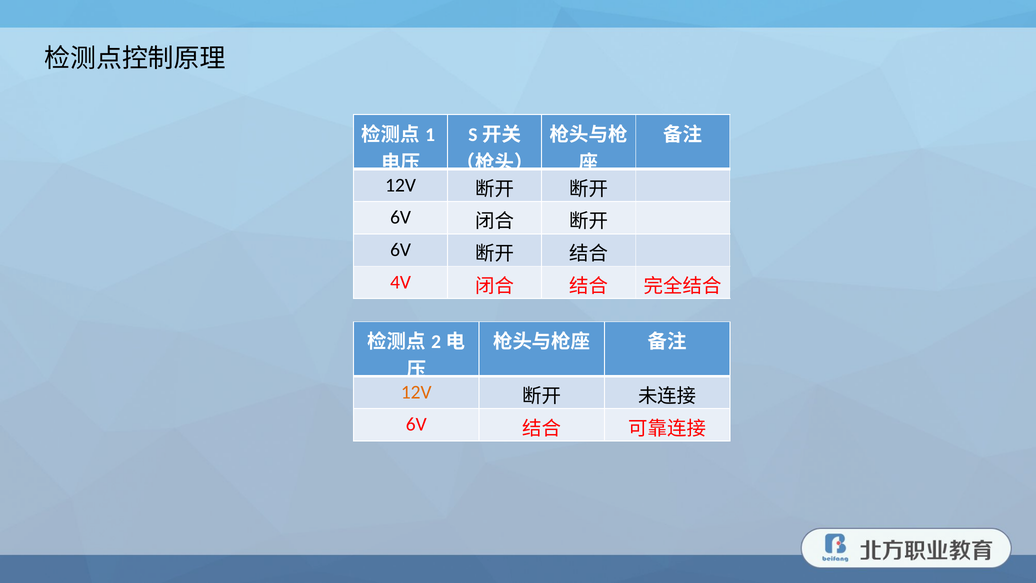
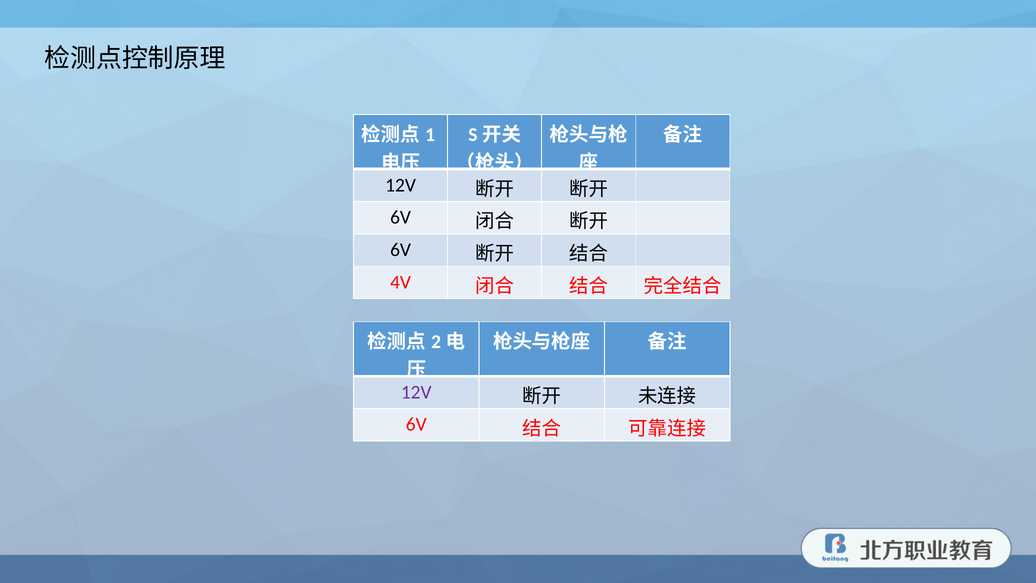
12V at (416, 392) colour: orange -> purple
